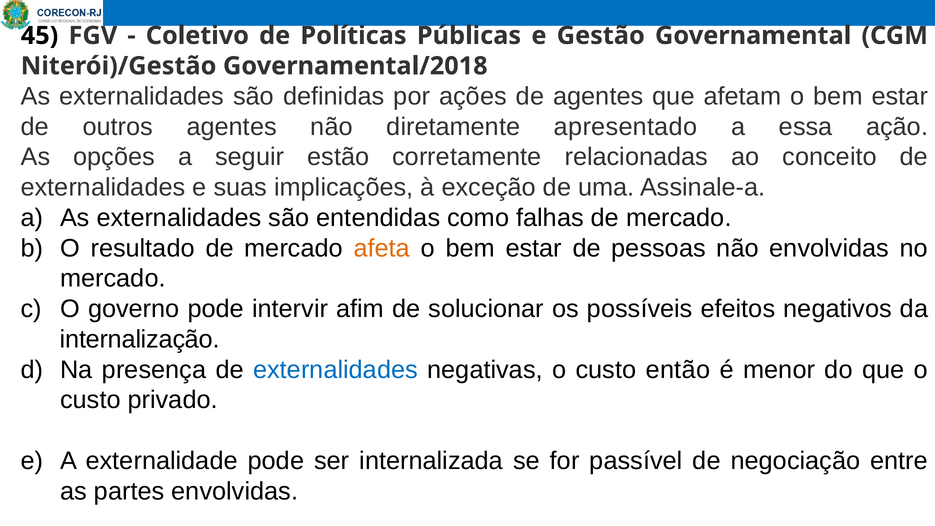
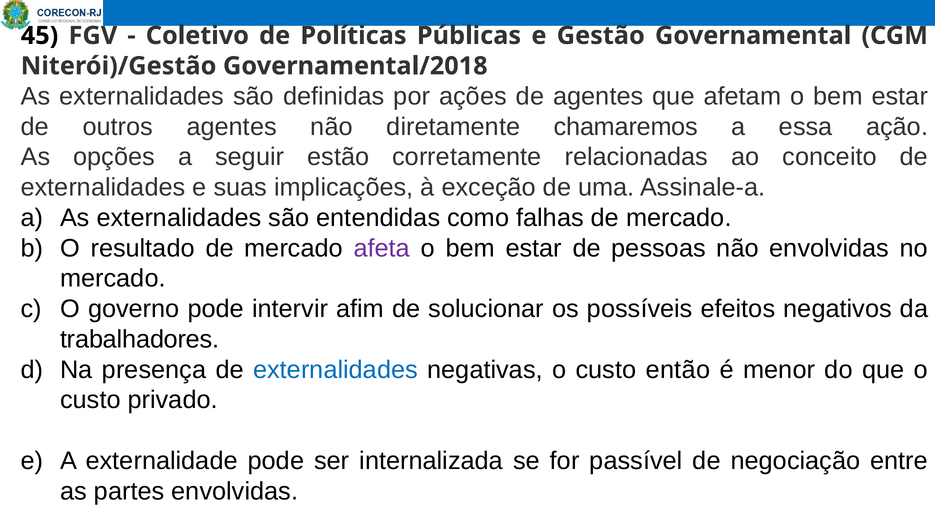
apresentado: apresentado -> chamaremos
afeta colour: orange -> purple
internalização: internalização -> trabalhadores
